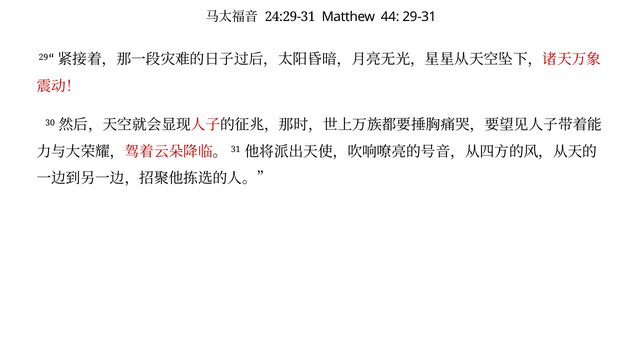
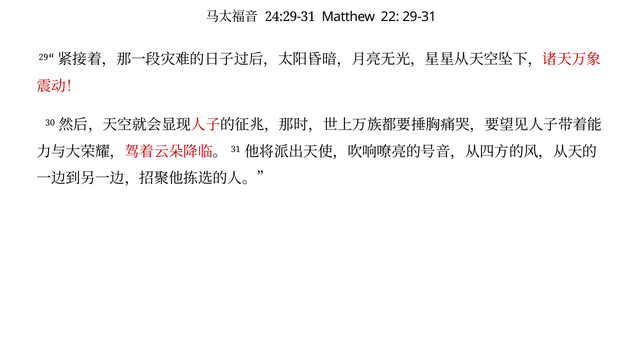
44: 44 -> 22
